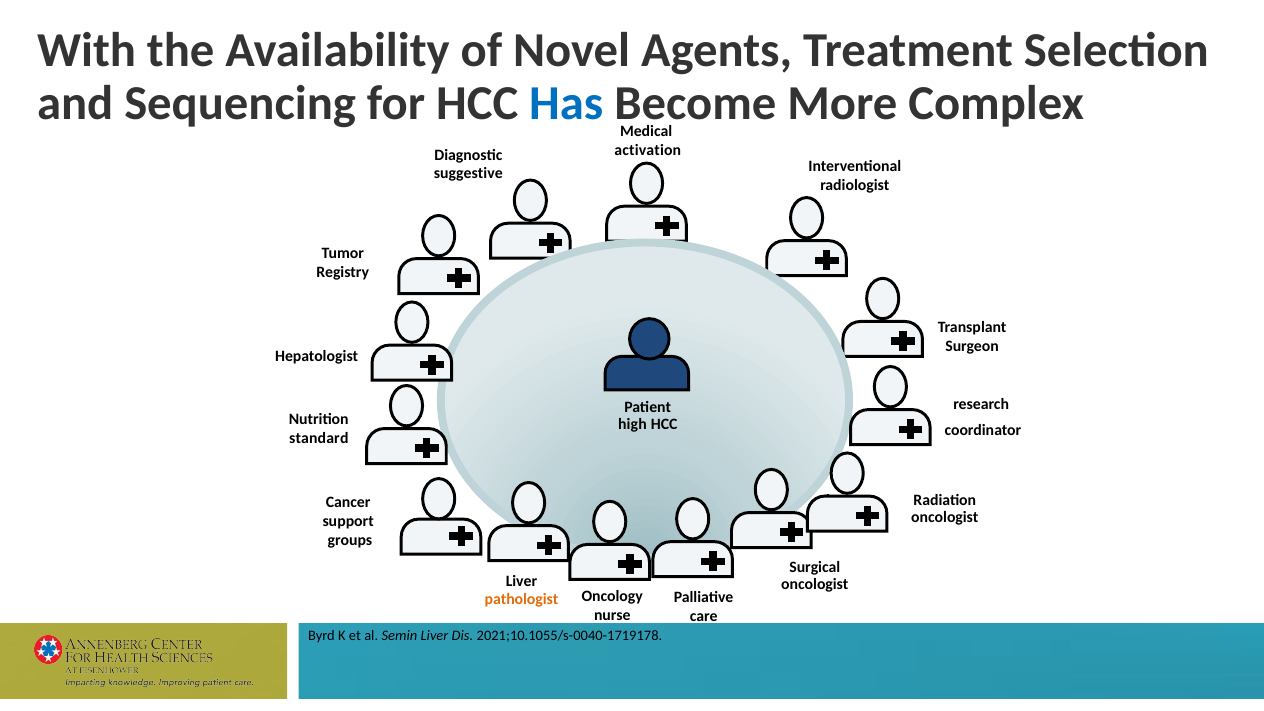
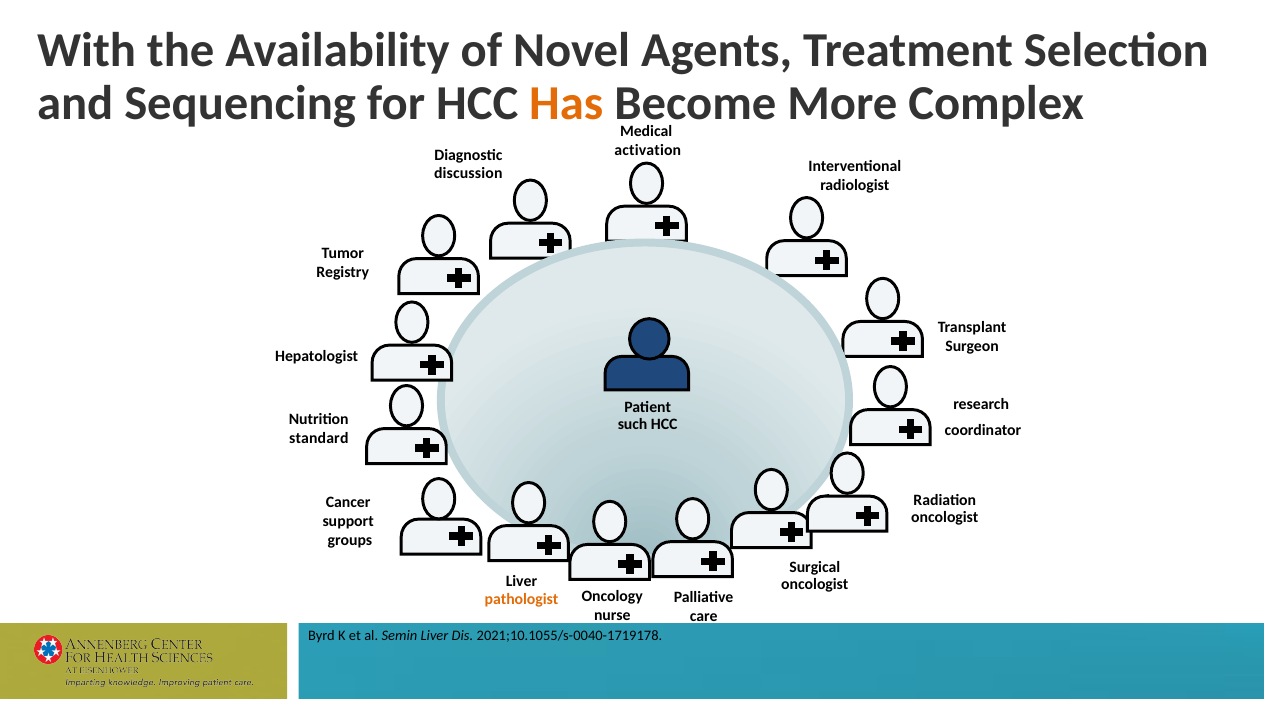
Has colour: blue -> orange
suggestive: suggestive -> discussion
high: high -> such
